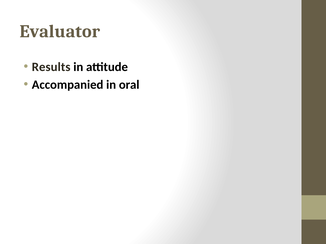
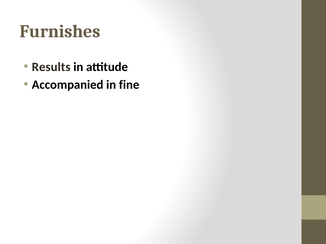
Evaluator: Evaluator -> Furnishes
oral: oral -> fine
